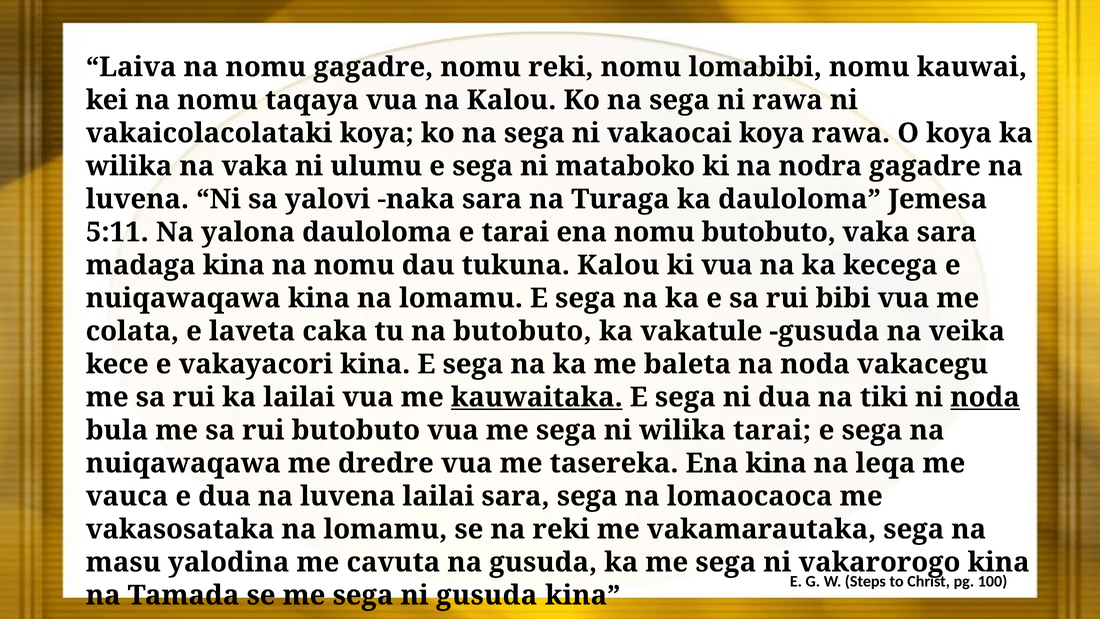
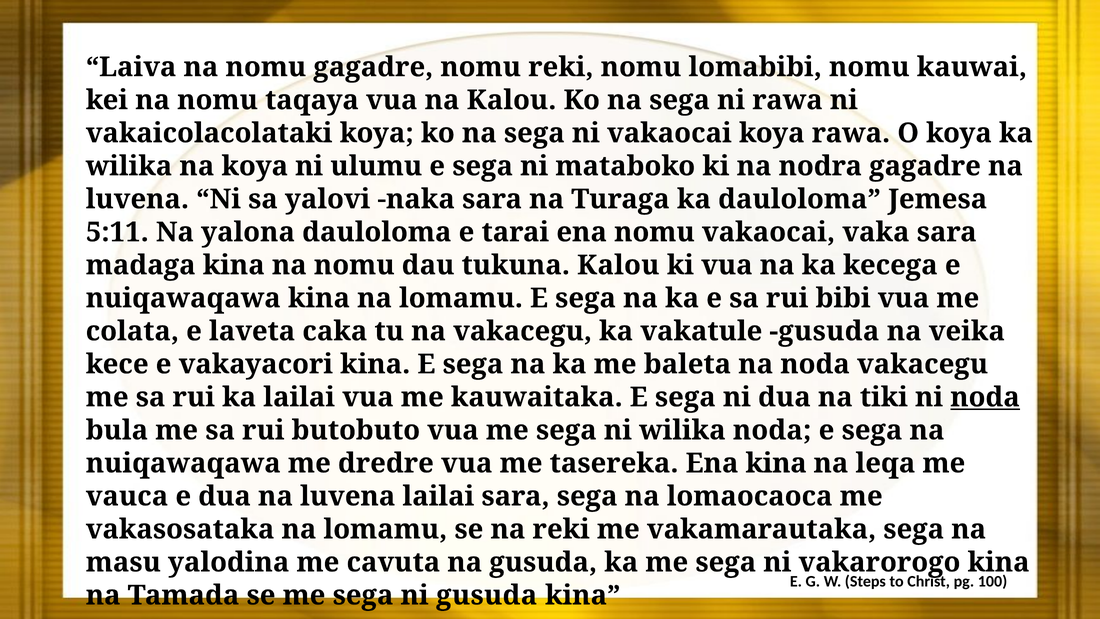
na vaka: vaka -> koya
nomu butobuto: butobuto -> vakaocai
na butobuto: butobuto -> vakacegu
kauwaitaka underline: present -> none
wilika tarai: tarai -> noda
